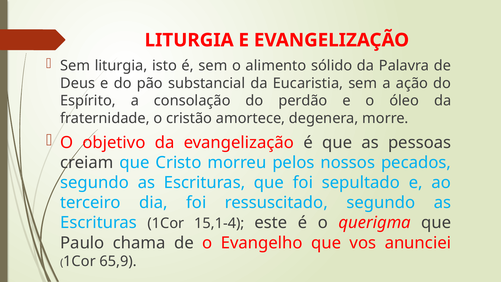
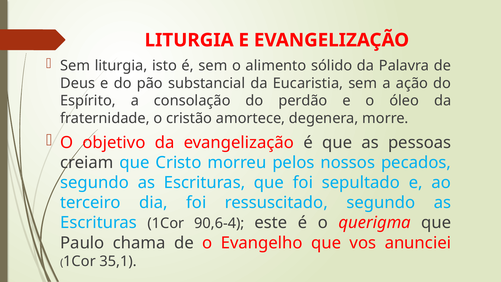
15,1-4: 15,1-4 -> 90,6-4
65,9: 65,9 -> 35,1
